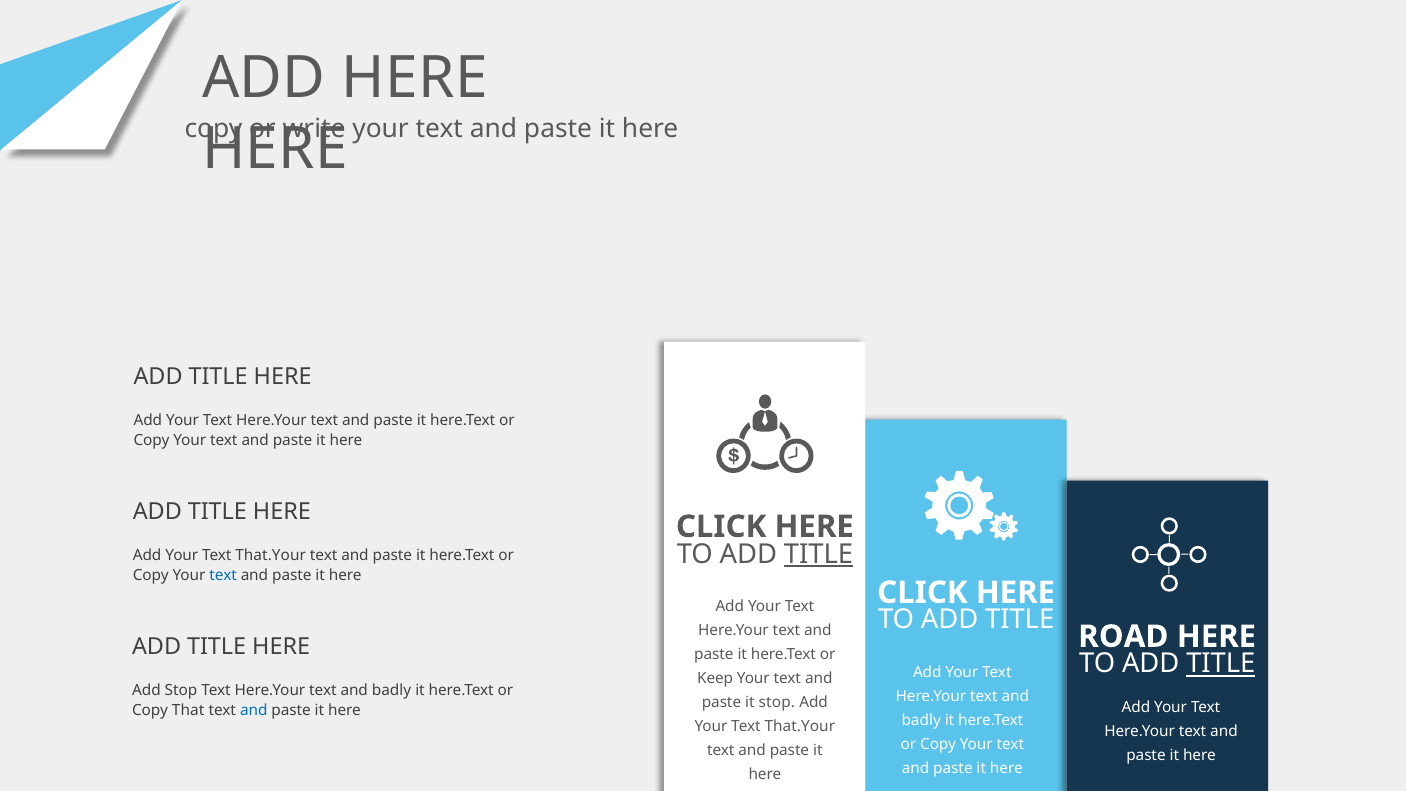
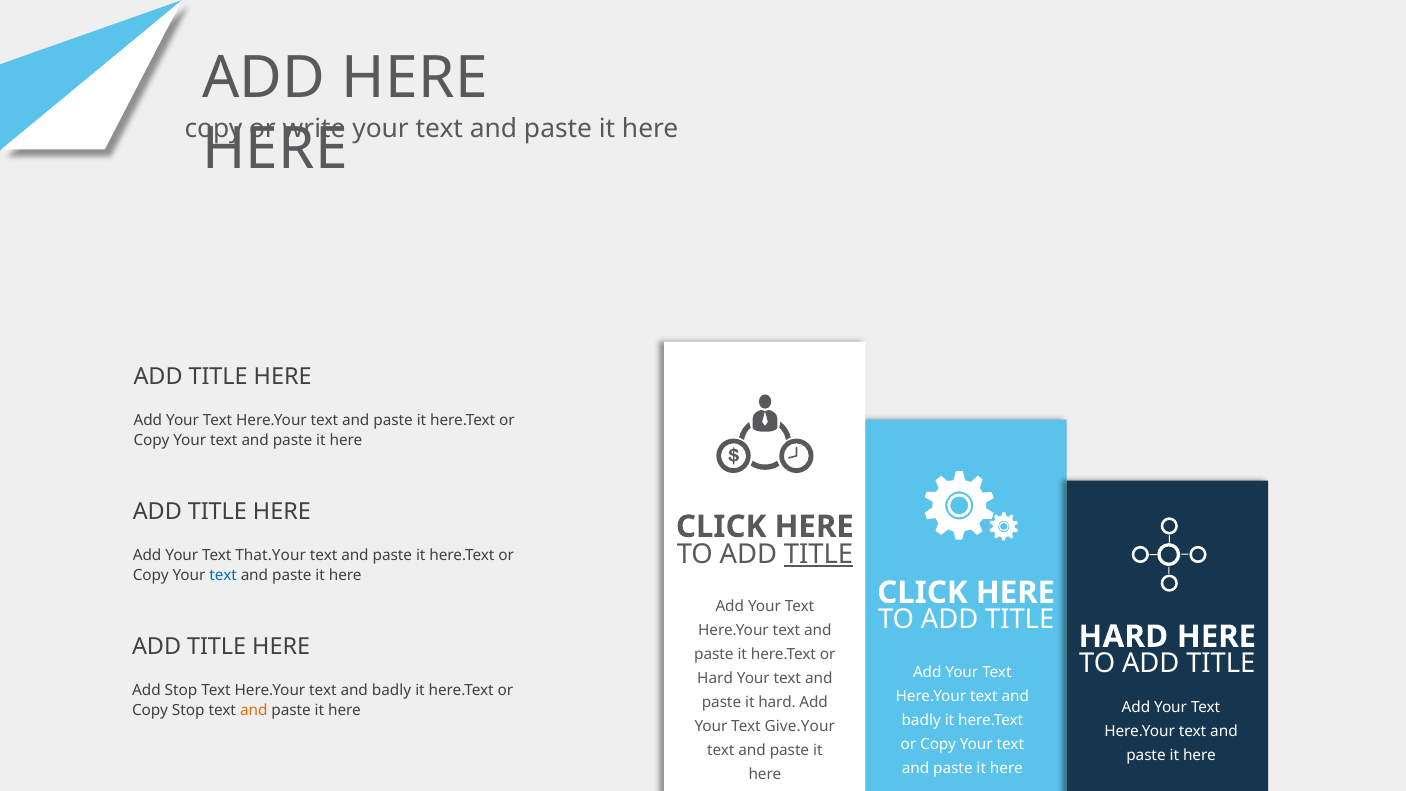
ROAD at (1123, 636): ROAD -> HARD
TITLE at (1221, 664) underline: present -> none
Keep at (715, 678): Keep -> Hard
it stop: stop -> hard
Copy That: That -> Stop
and at (254, 711) colour: blue -> orange
That.Your at (800, 726): That.Your -> Give.Your
